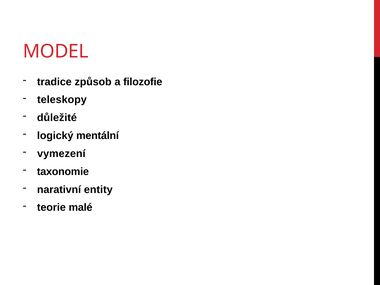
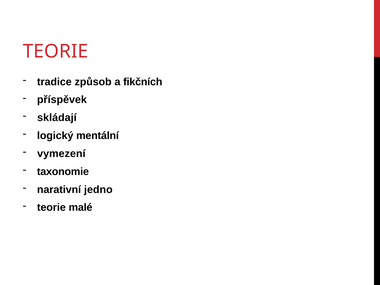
MODEL at (56, 51): MODEL -> TEORIE
filozofie: filozofie -> fikčních
teleskopy: teleskopy -> příspěvek
důležité: důležité -> skládají
entity: entity -> jedno
